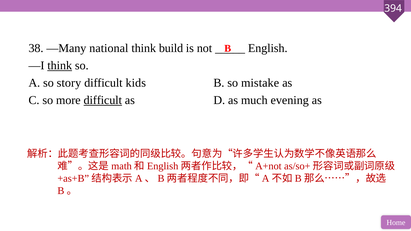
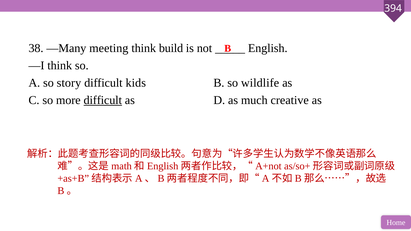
national: national -> meeting
think at (60, 66) underline: present -> none
mistake: mistake -> wildlife
evening: evening -> creative
